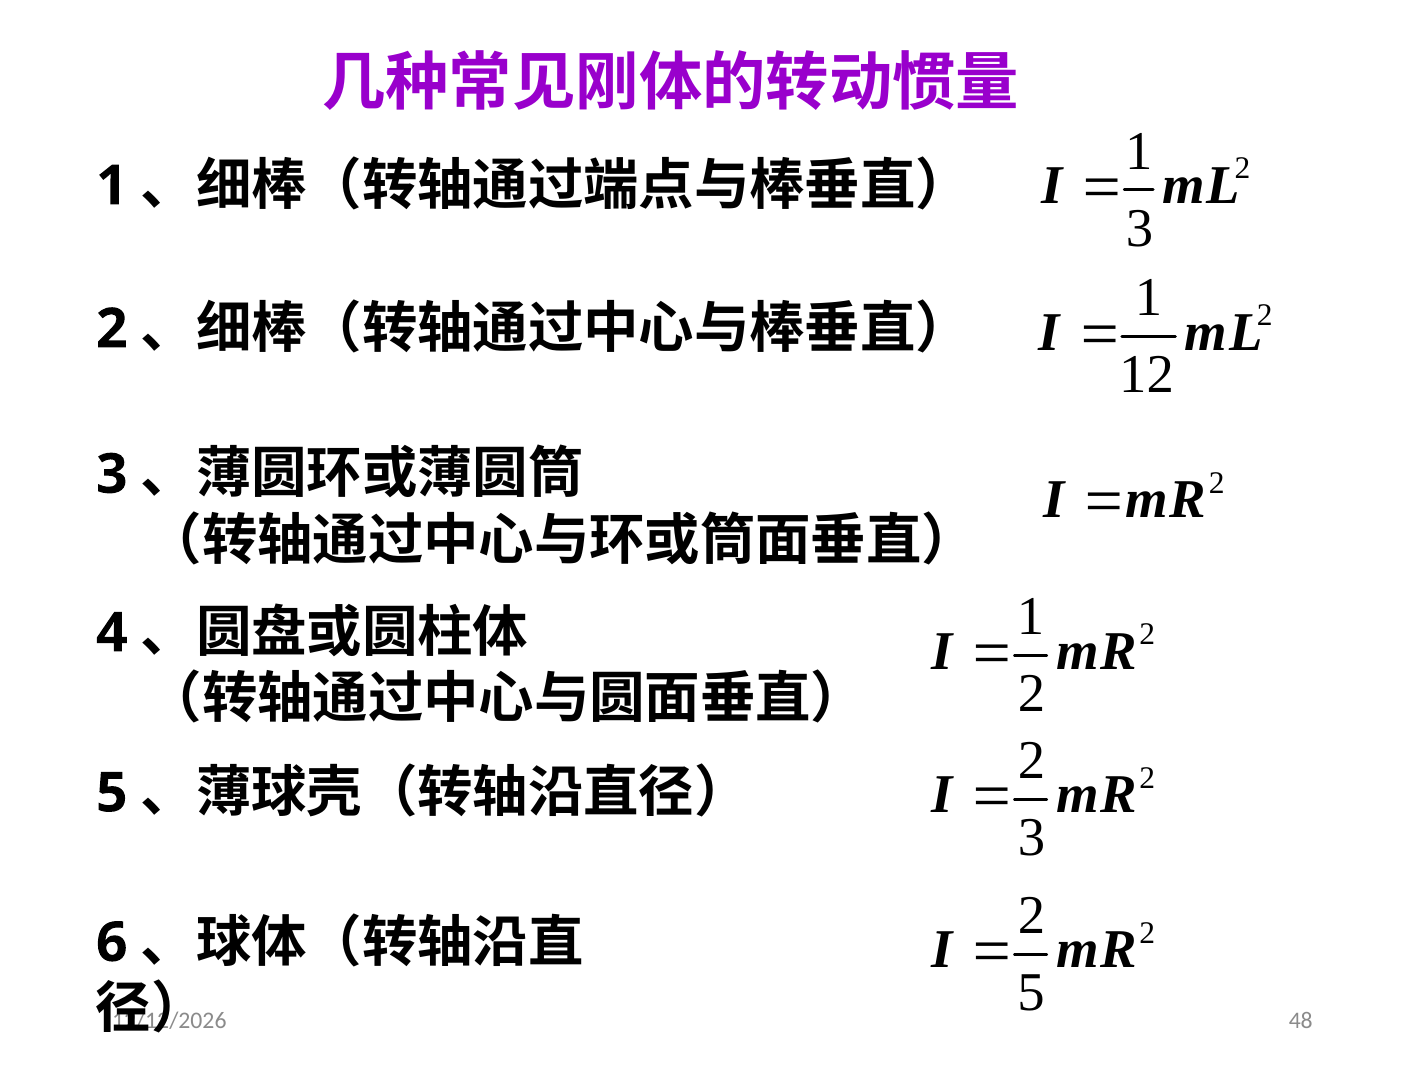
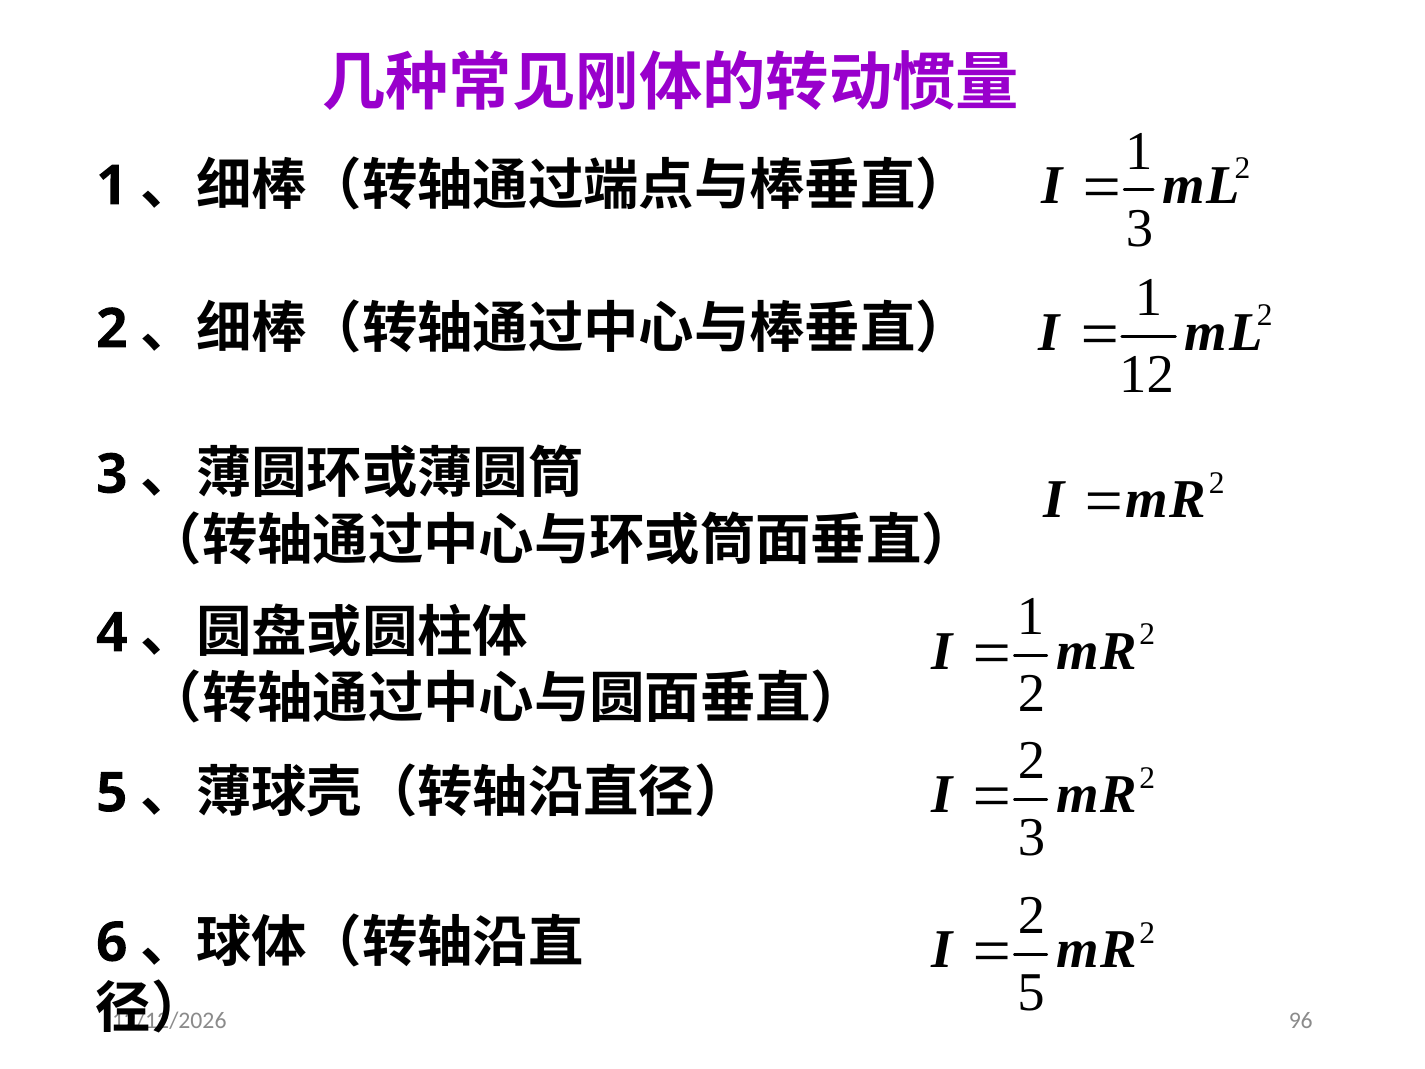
48: 48 -> 96
